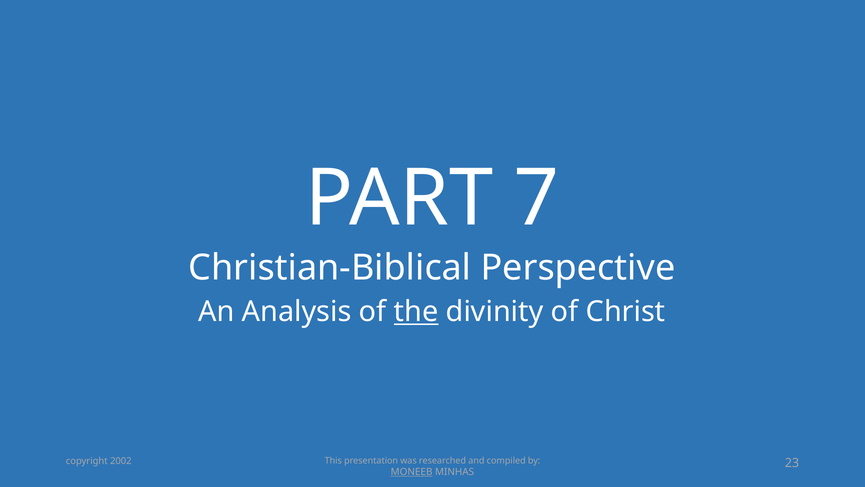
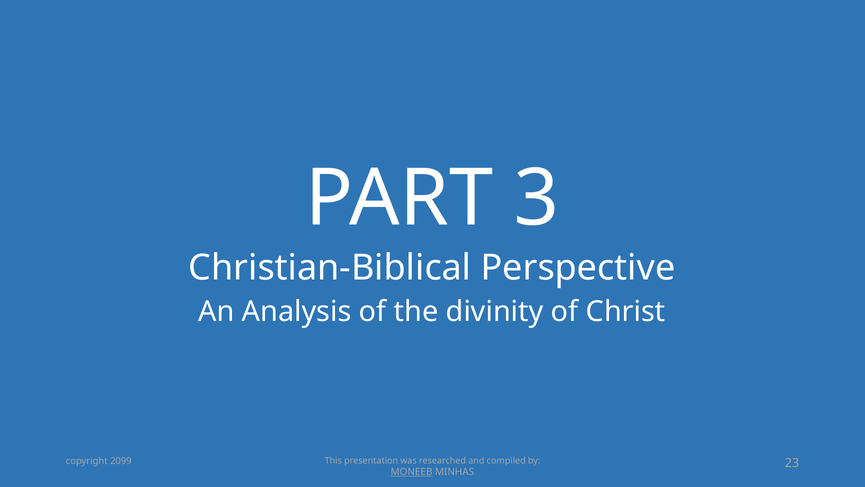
7: 7 -> 3
the underline: present -> none
2002: 2002 -> 2099
